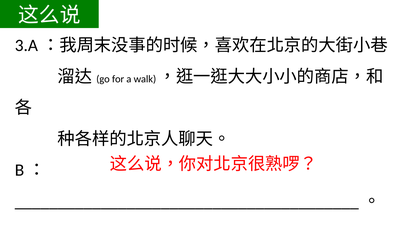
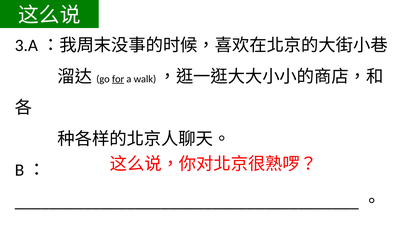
for underline: none -> present
